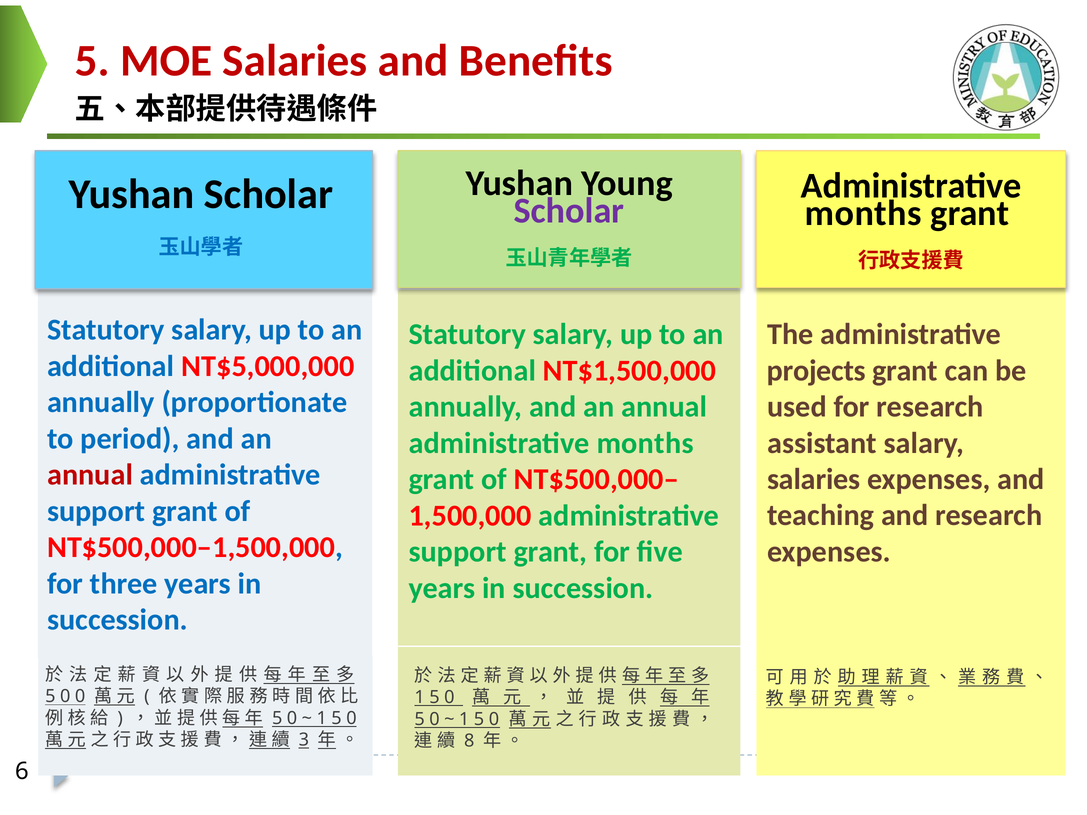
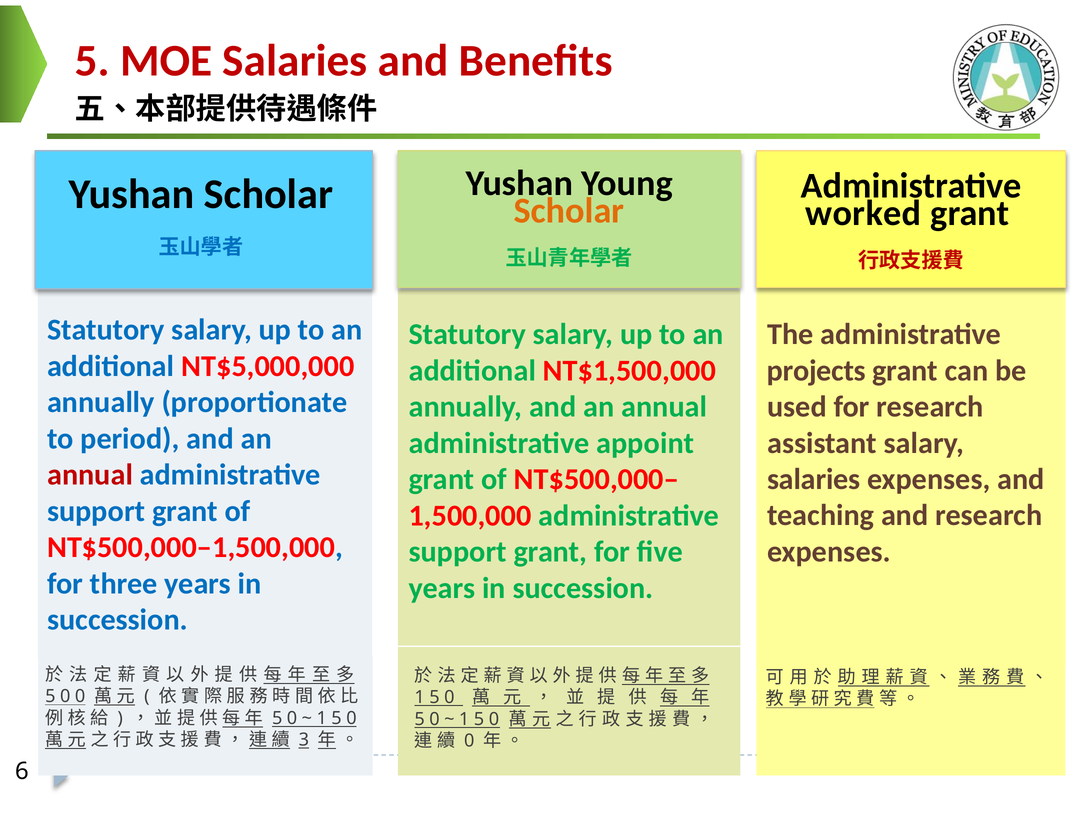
Scholar at (569, 211) colour: purple -> orange
months at (863, 213): months -> worked
months at (645, 443): months -> appoint
8 at (469, 741): 8 -> 0
